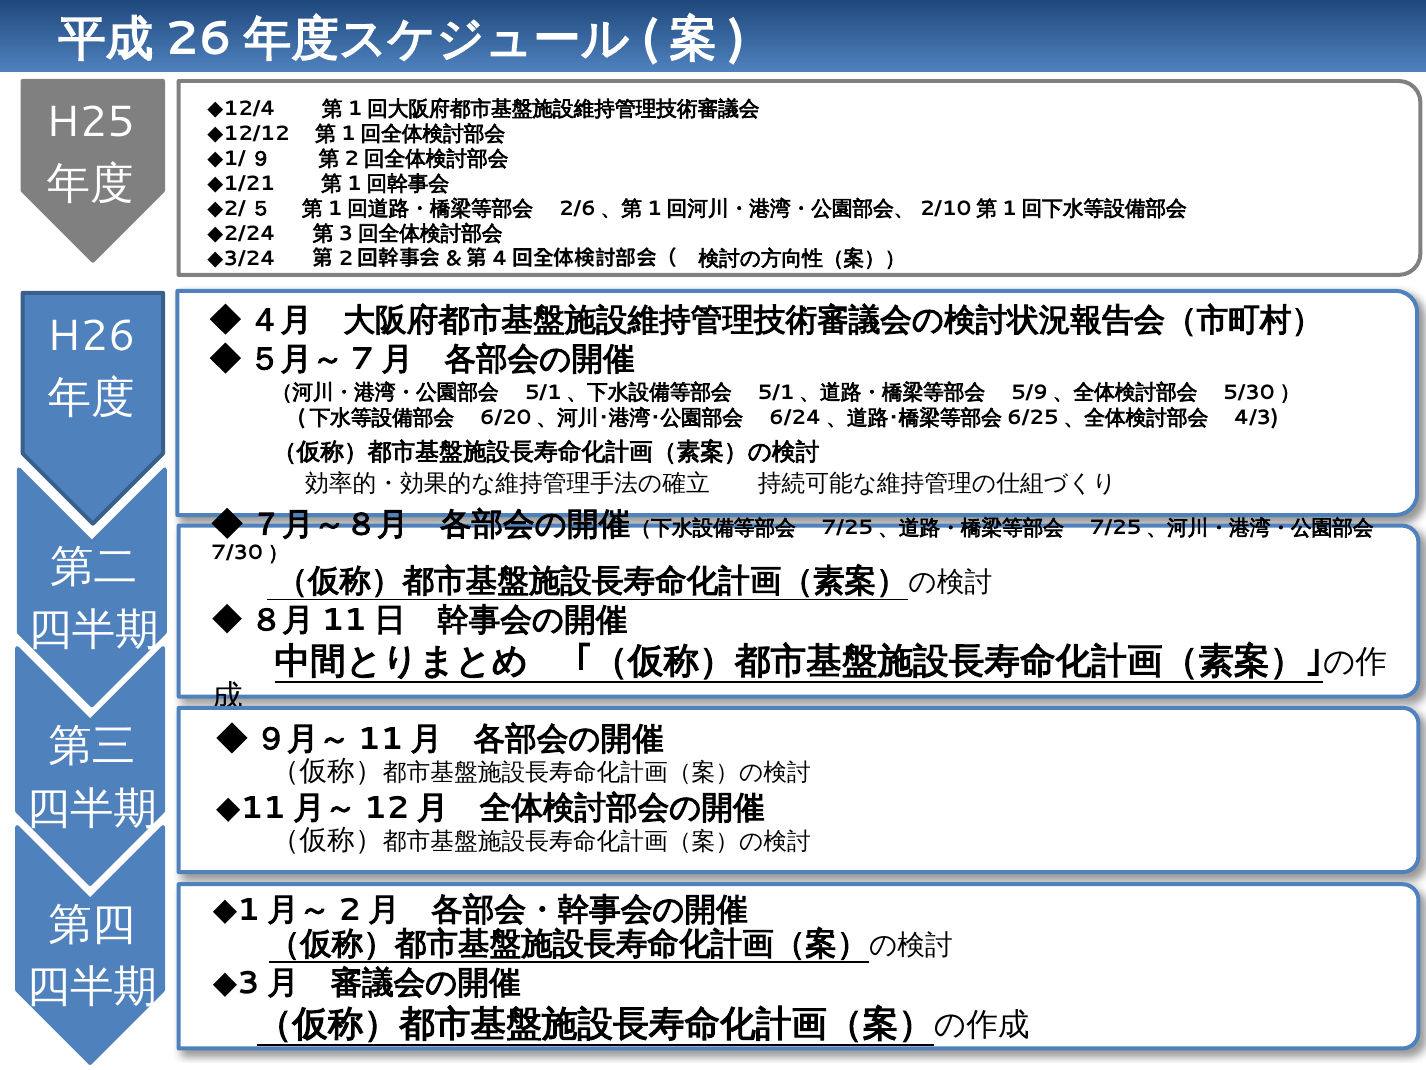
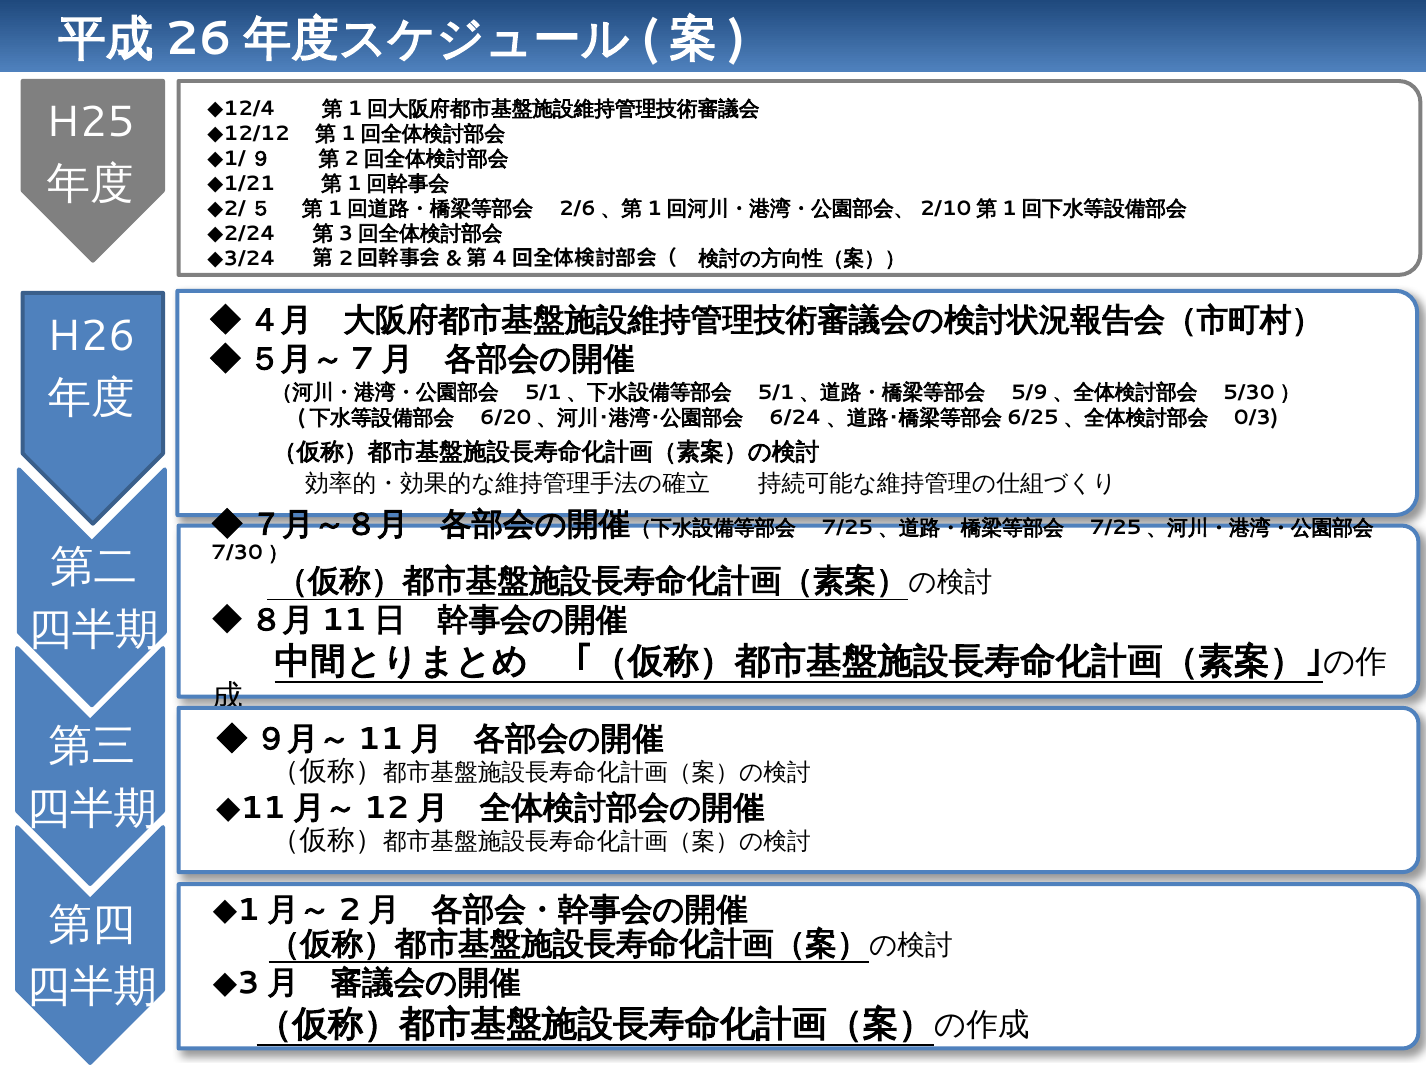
4/3: 4/3 -> 0/3
